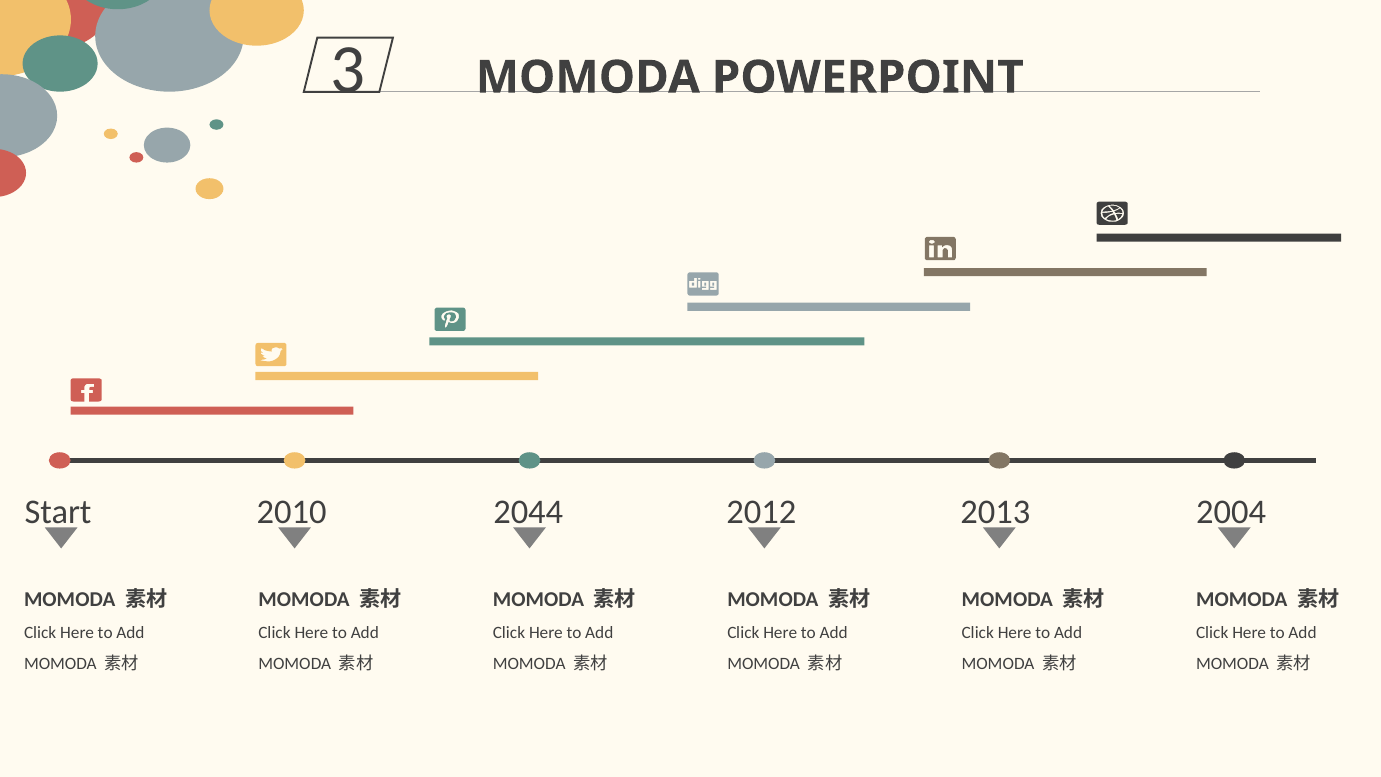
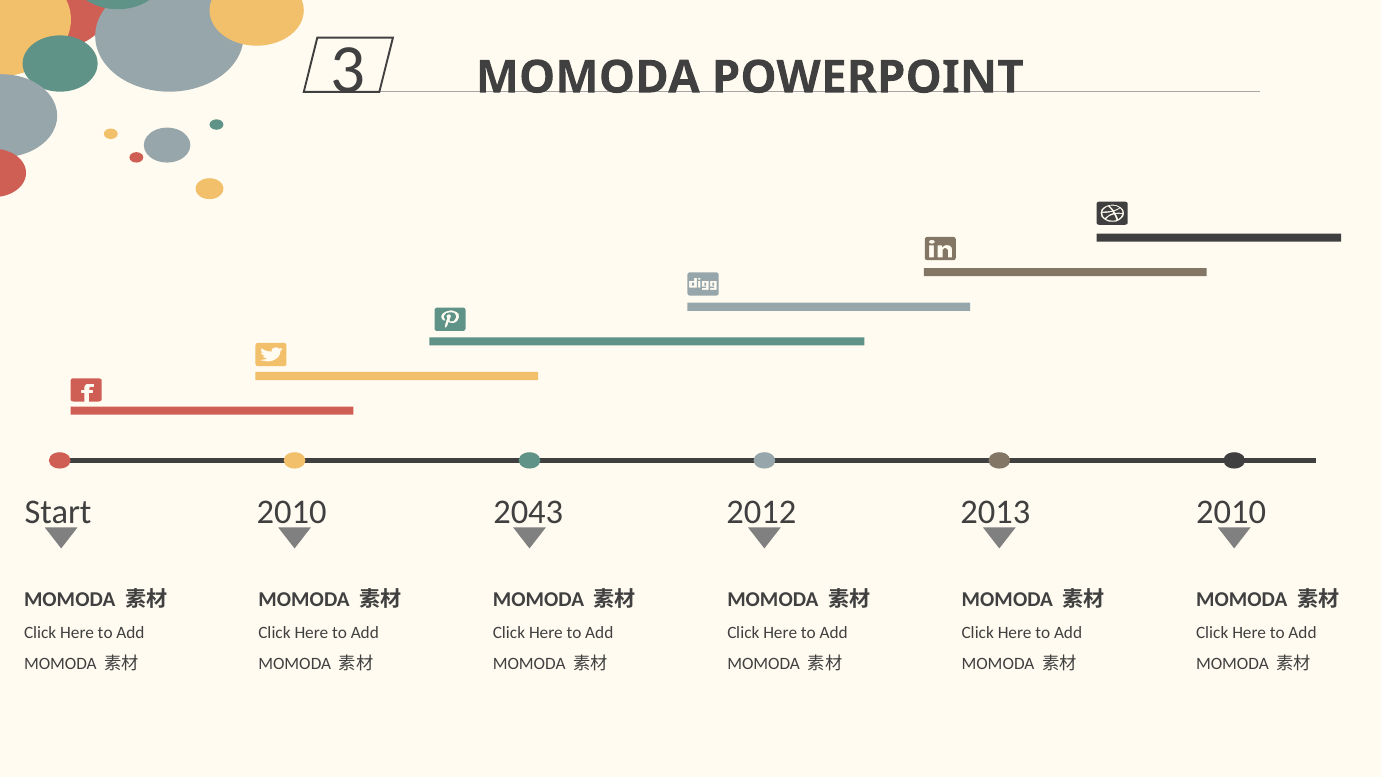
2044: 2044 -> 2043
2012 2004: 2004 -> 2010
